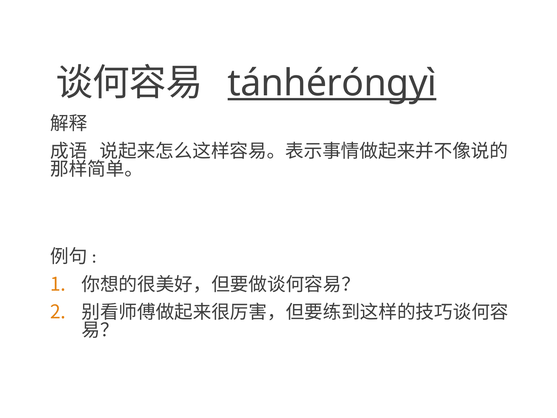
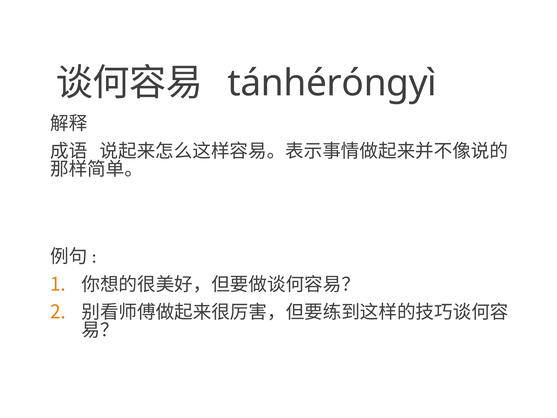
tánhéróngyì underline: present -> none
